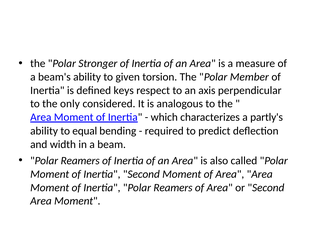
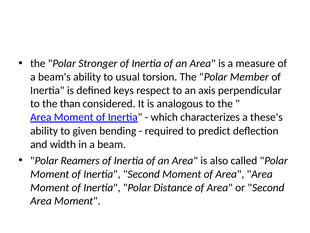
given: given -> usual
only: only -> than
partly's: partly's -> these's
equal: equal -> given
Inertia Polar Reamers: Reamers -> Distance
